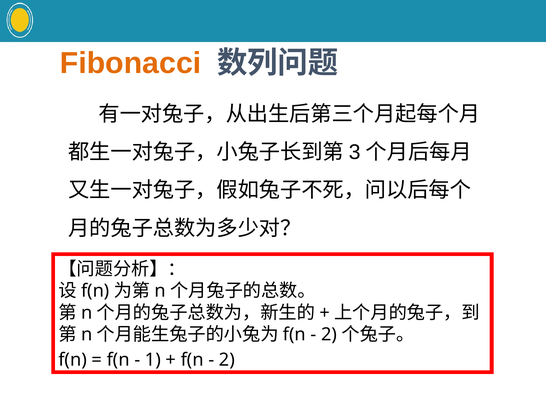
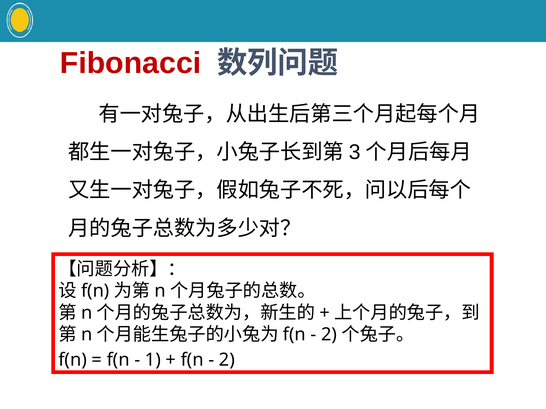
Fibonacci colour: orange -> red
